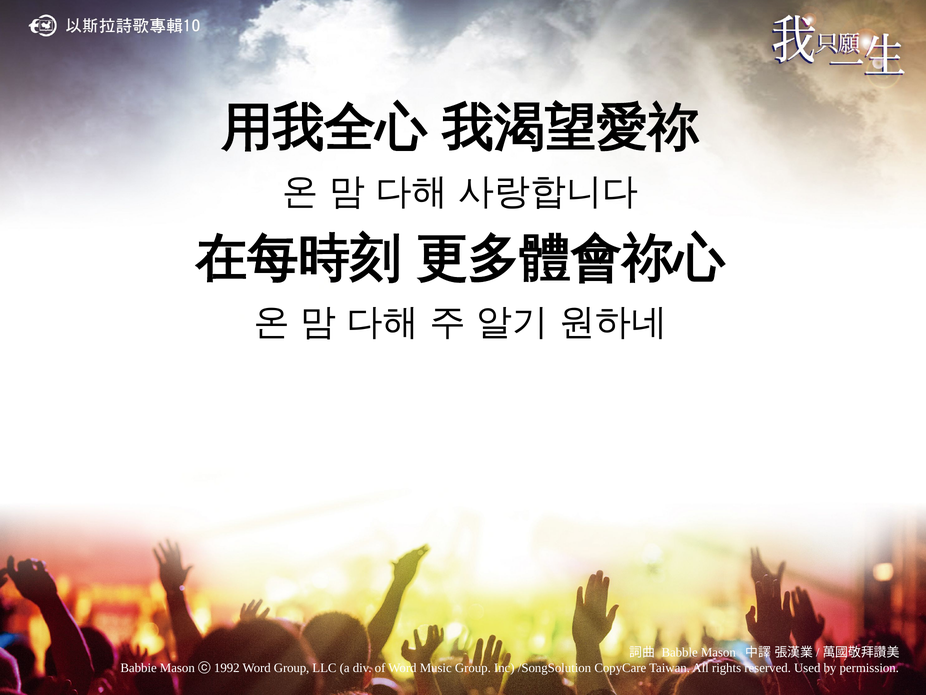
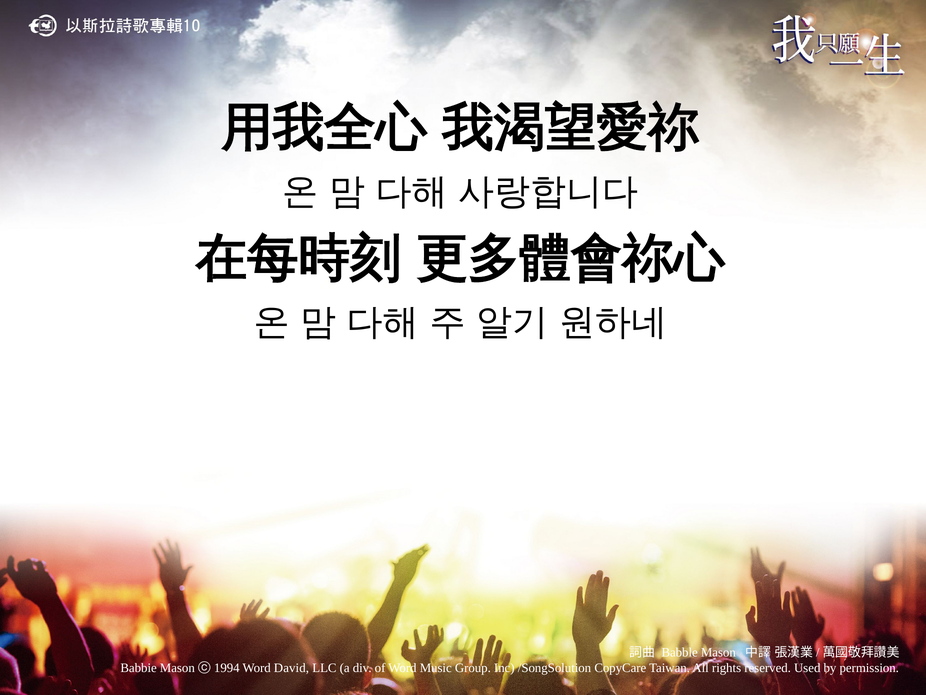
1992: 1992 -> 1994
Word Group: Group -> David
